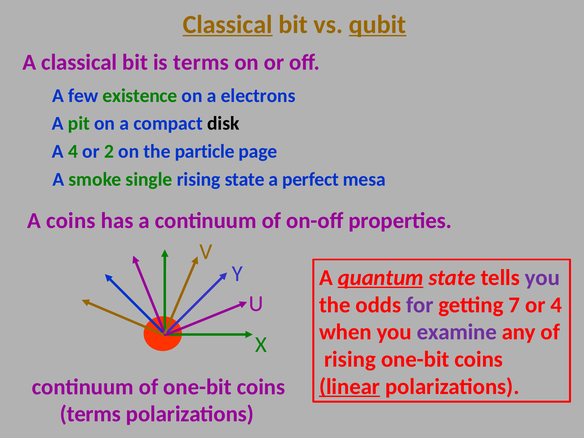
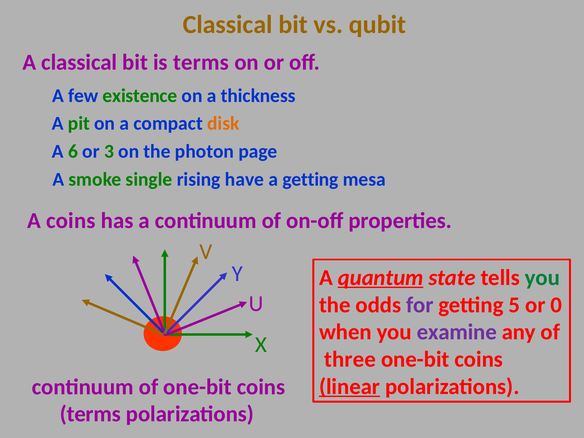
Classical at (228, 24) underline: present -> none
qubit underline: present -> none
electrons: electrons -> thickness
disk colour: black -> orange
A 4: 4 -> 6
2: 2 -> 3
particle: particle -> photon
rising state: state -> have
a perfect: perfect -> getting
you at (542, 278) colour: purple -> green
7: 7 -> 5
or 4: 4 -> 0
rising at (350, 359): rising -> three
